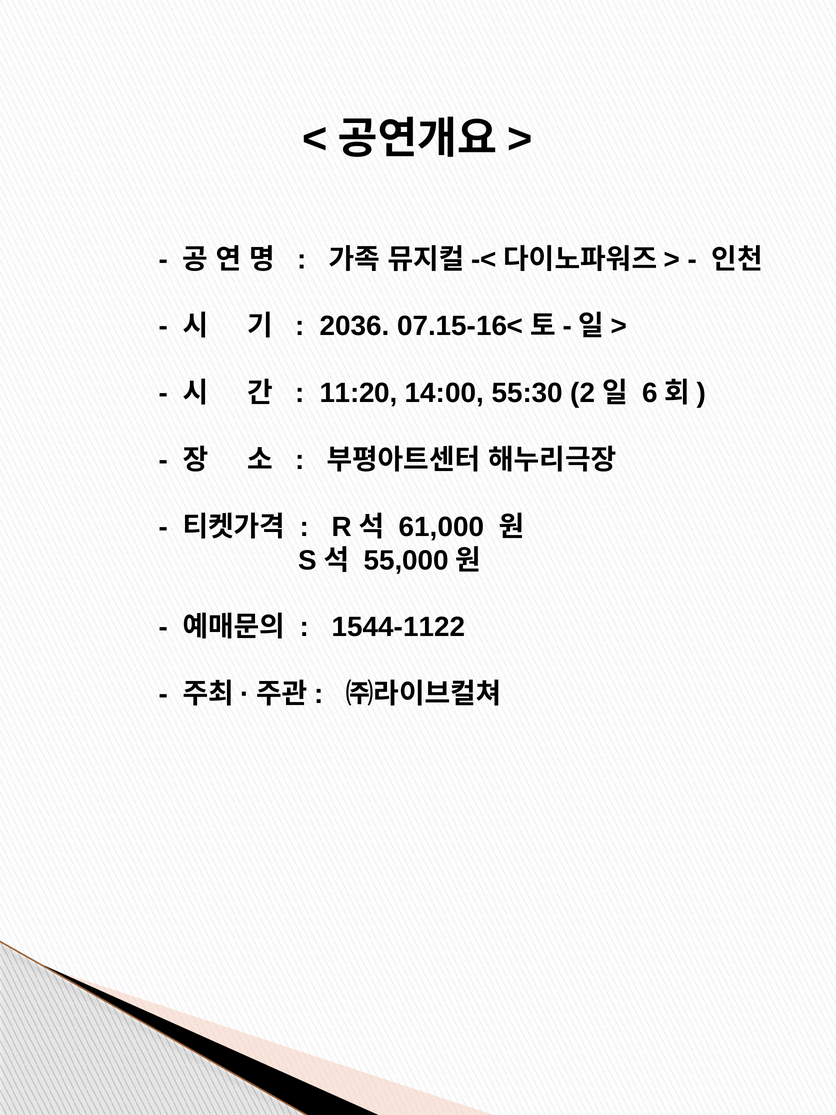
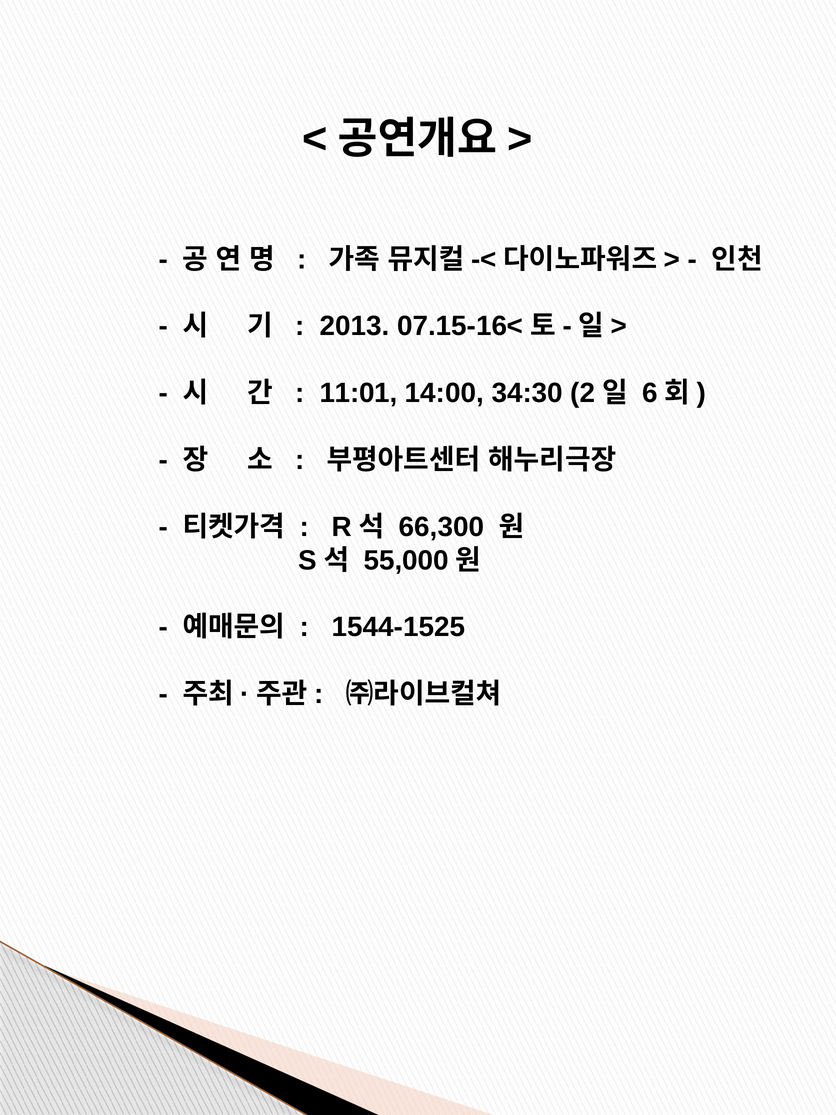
2036: 2036 -> 2013
11:20: 11:20 -> 11:01
55:30: 55:30 -> 34:30
61,000: 61,000 -> 66,300
1544-1122: 1544-1122 -> 1544-1525
